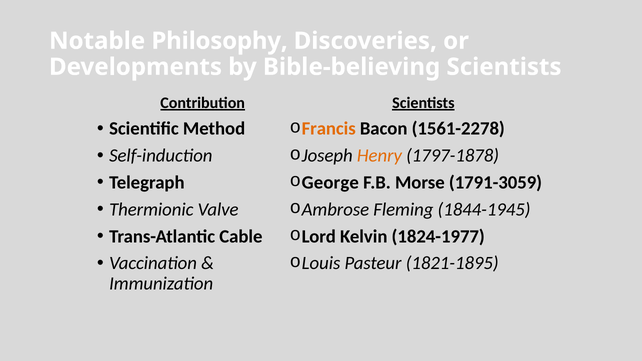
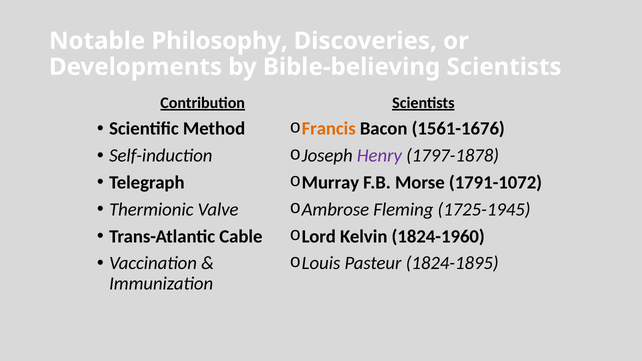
1561-2278: 1561-2278 -> 1561-1676
Henry colour: orange -> purple
George: George -> Murray
1791-3059: 1791-3059 -> 1791-1072
1844-1945: 1844-1945 -> 1725-1945
1824-1977: 1824-1977 -> 1824-1960
1821-1895: 1821-1895 -> 1824-1895
